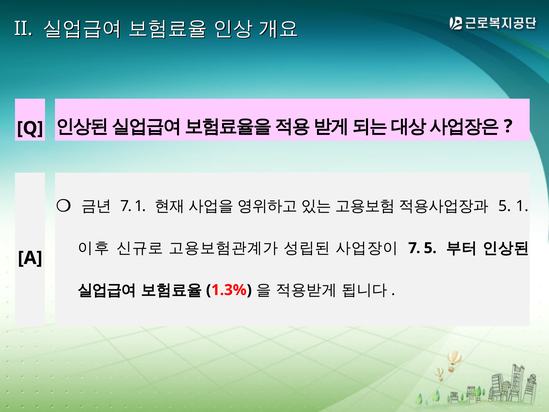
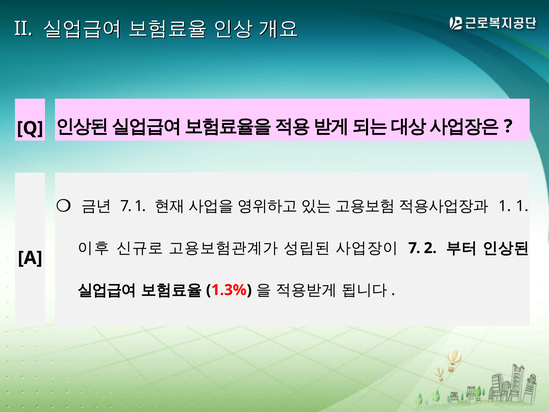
5 at (505, 206): 5 -> 1
7 5: 5 -> 2
